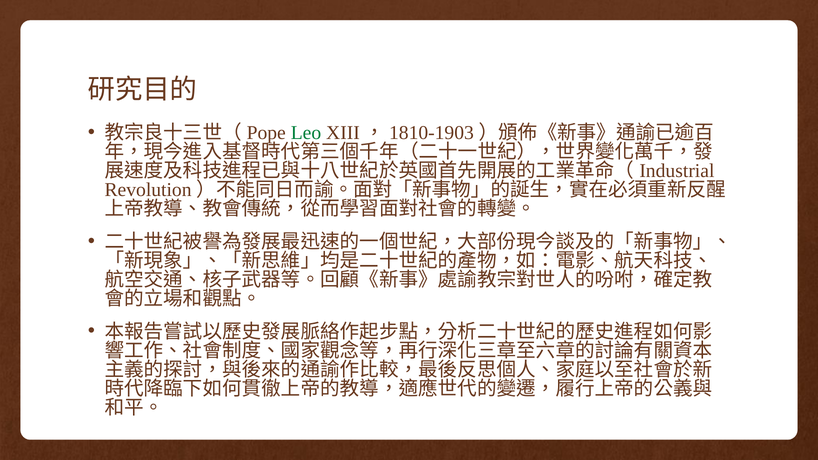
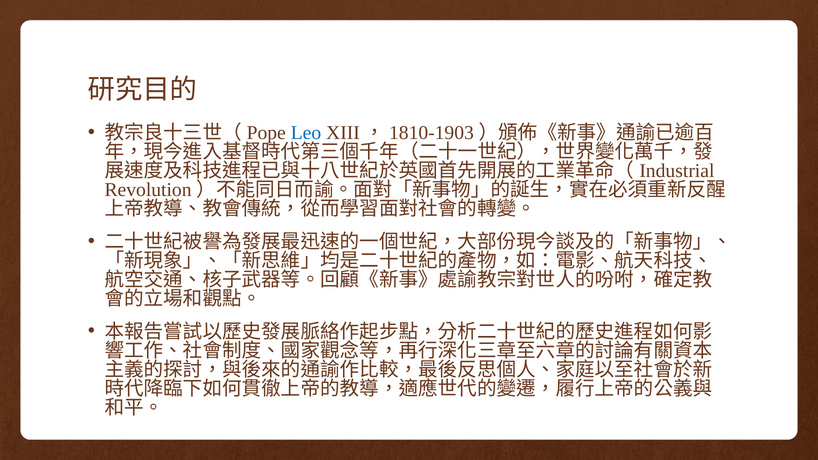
Leo colour: green -> blue
